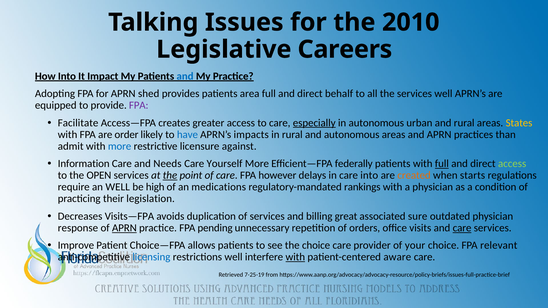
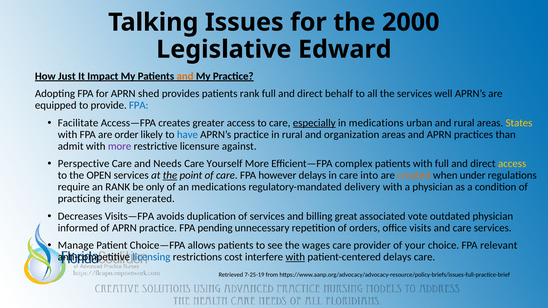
2010: 2010 -> 2000
Careers: Careers -> Edward
How Into: Into -> Just
and at (185, 76) colour: blue -> orange
patients area: area -> rank
FPA at (139, 105) colour: purple -> blue
in autonomous: autonomous -> medications
APRN’s impacts: impacts -> practice
and autonomous: autonomous -> organization
more at (120, 146) colour: blue -> purple
Information: Information -> Perspective
federally: federally -> complex
full at (442, 164) underline: present -> none
access at (512, 164) colour: light green -> yellow
starts: starts -> under
an WELL: WELL -> RANK
high: high -> only
rankings: rankings -> delivery
legislation: legislation -> generated
sure: sure -> vote
response: response -> informed
APRN at (124, 228) underline: present -> none
care at (462, 228) underline: present -> none
Improve: Improve -> Manage
the choice: choice -> wages
restrictions well: well -> cost
patient-centered aware: aware -> delays
